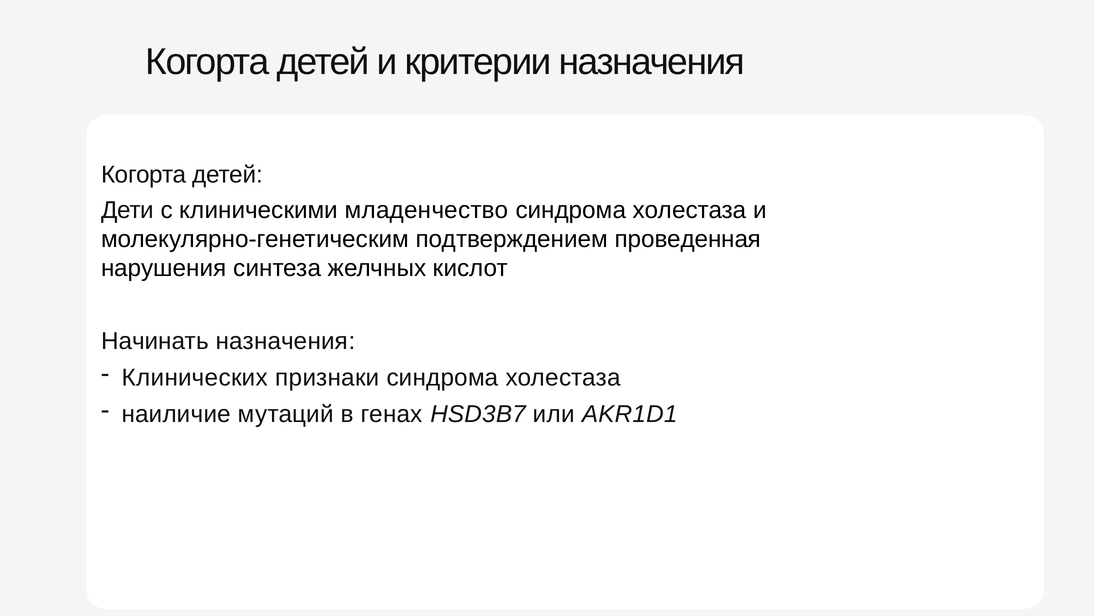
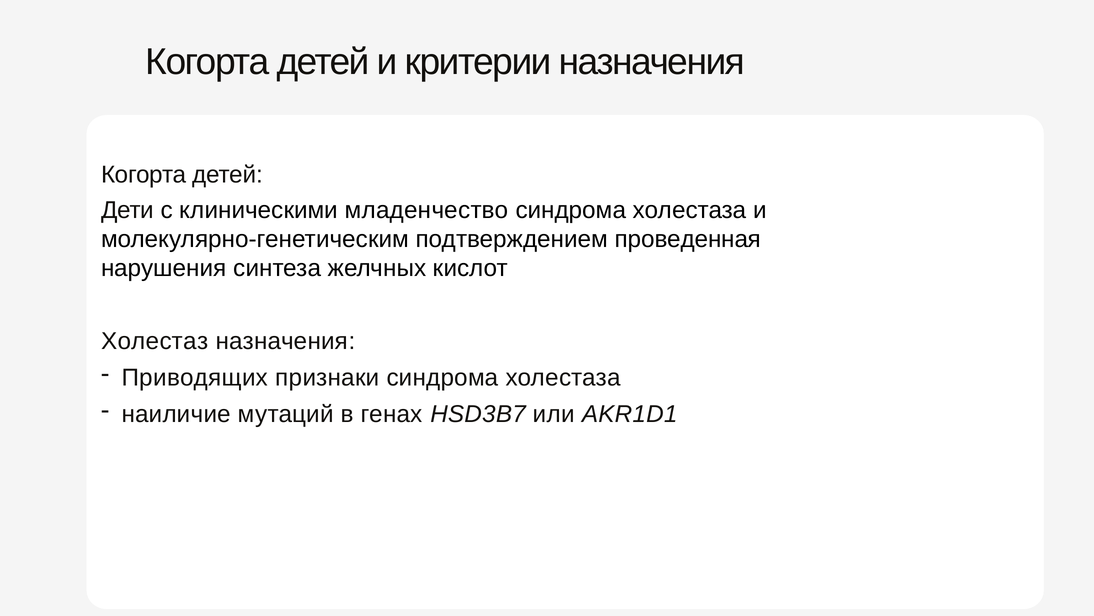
Начинать: Начинать -> Холестаз
Клинических: Клинических -> Приводящих
